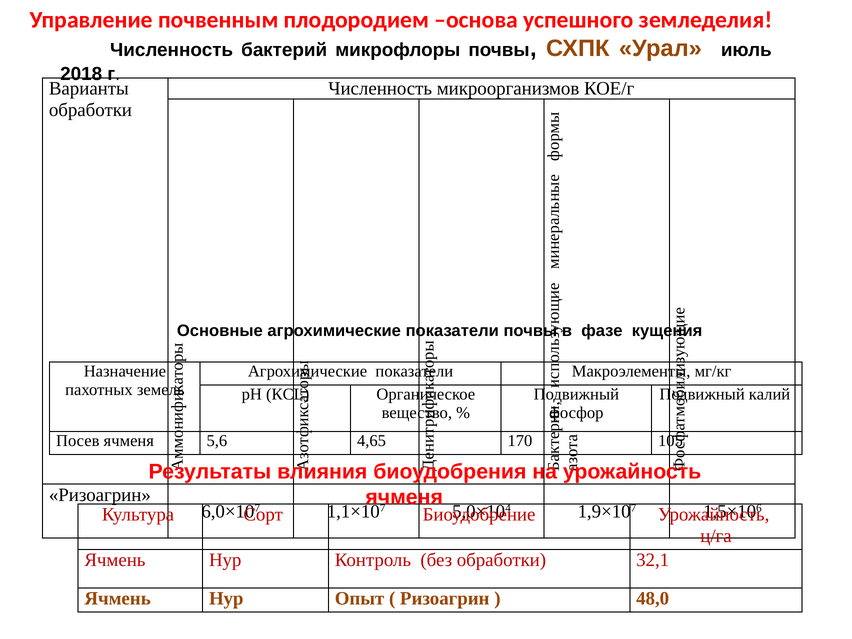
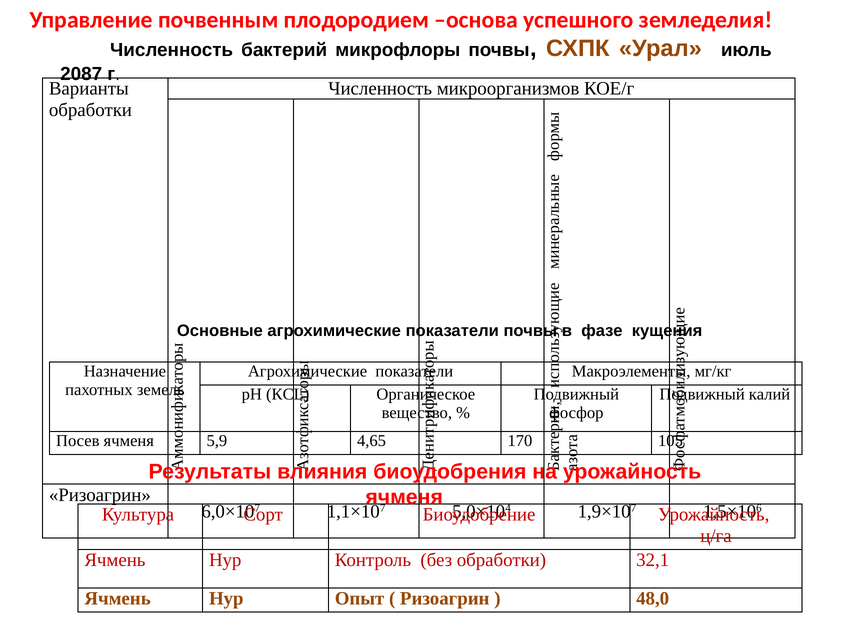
2018: 2018 -> 2087
5,6: 5,6 -> 5,9
